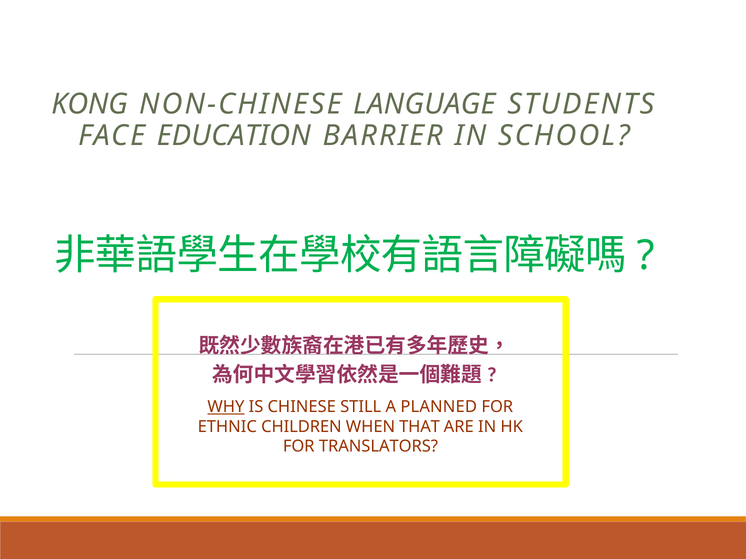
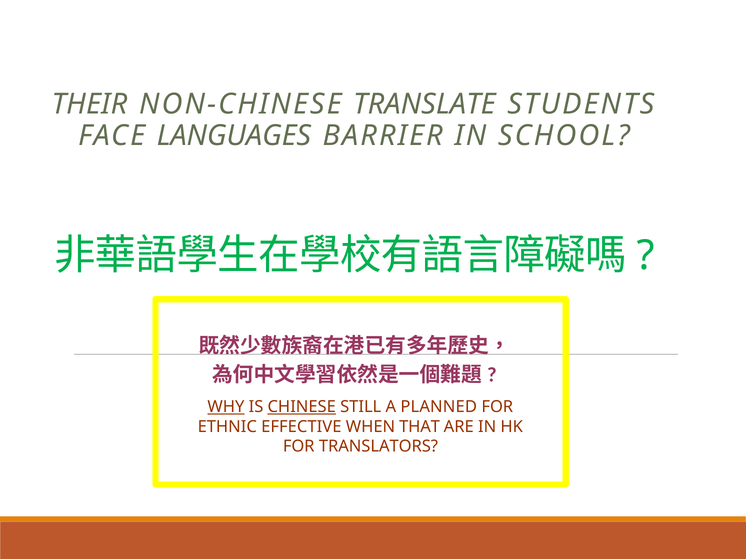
KONG: KONG -> THEIR
LANGUAGE: LANGUAGE -> TRANSLATE
EDUCATION: EDUCATION -> LANGUAGES
CHINESE underline: none -> present
CHILDREN: CHILDREN -> EFFECTIVE
